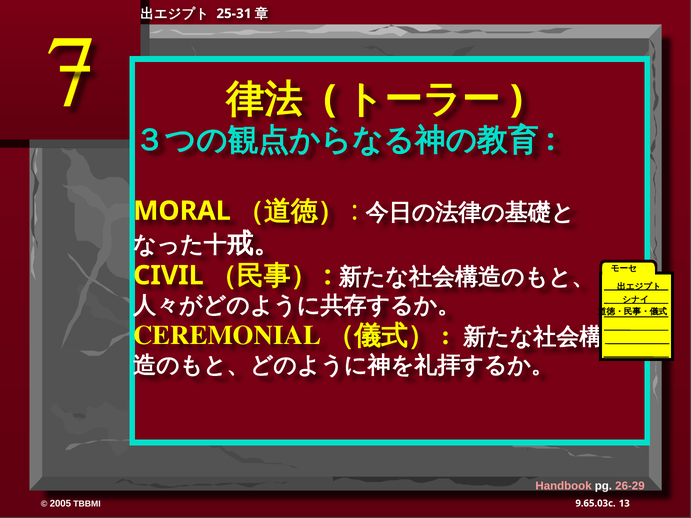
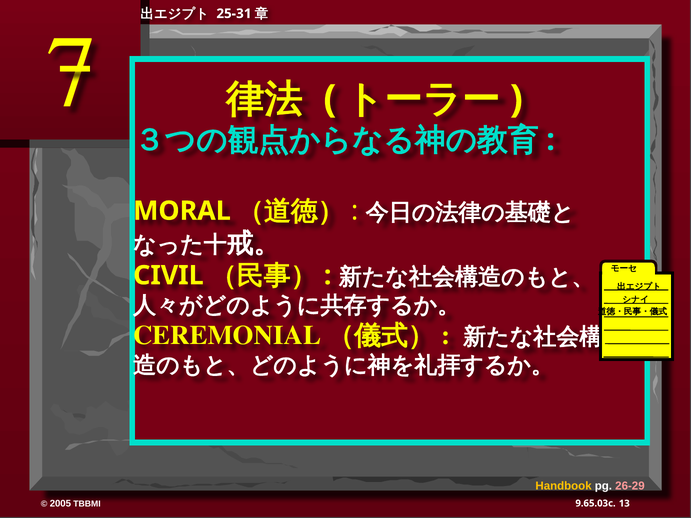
Handbook colour: pink -> yellow
